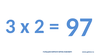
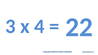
2: 2 -> 4
97: 97 -> 22
